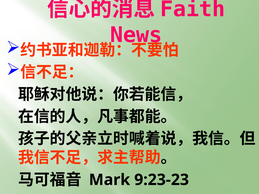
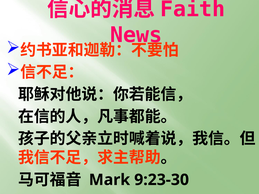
9:23-23: 9:23-23 -> 9:23-30
